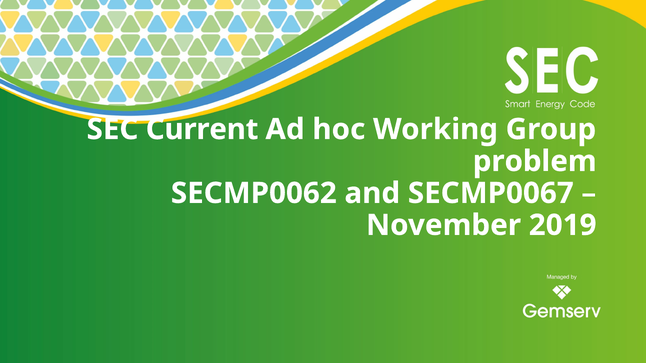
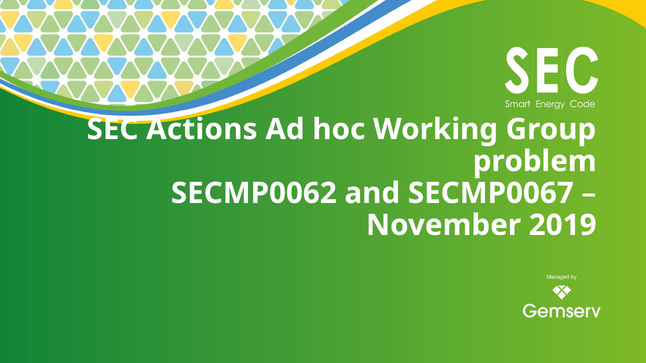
Current: Current -> Actions
